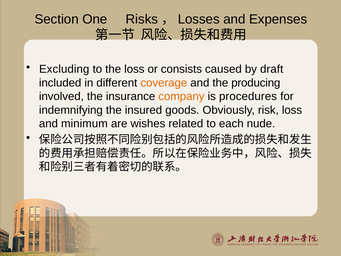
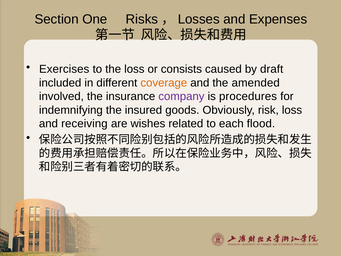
Excluding: Excluding -> Exercises
producing: producing -> amended
company colour: orange -> purple
minimum: minimum -> receiving
nude: nude -> flood
